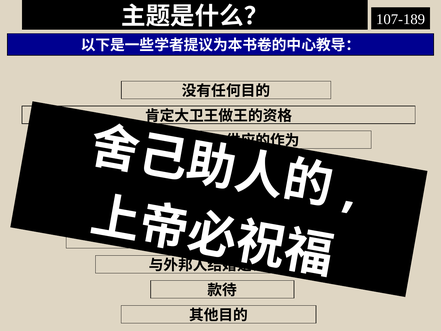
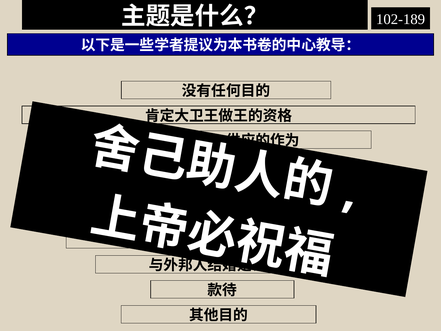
107-189: 107-189 -> 102-189
